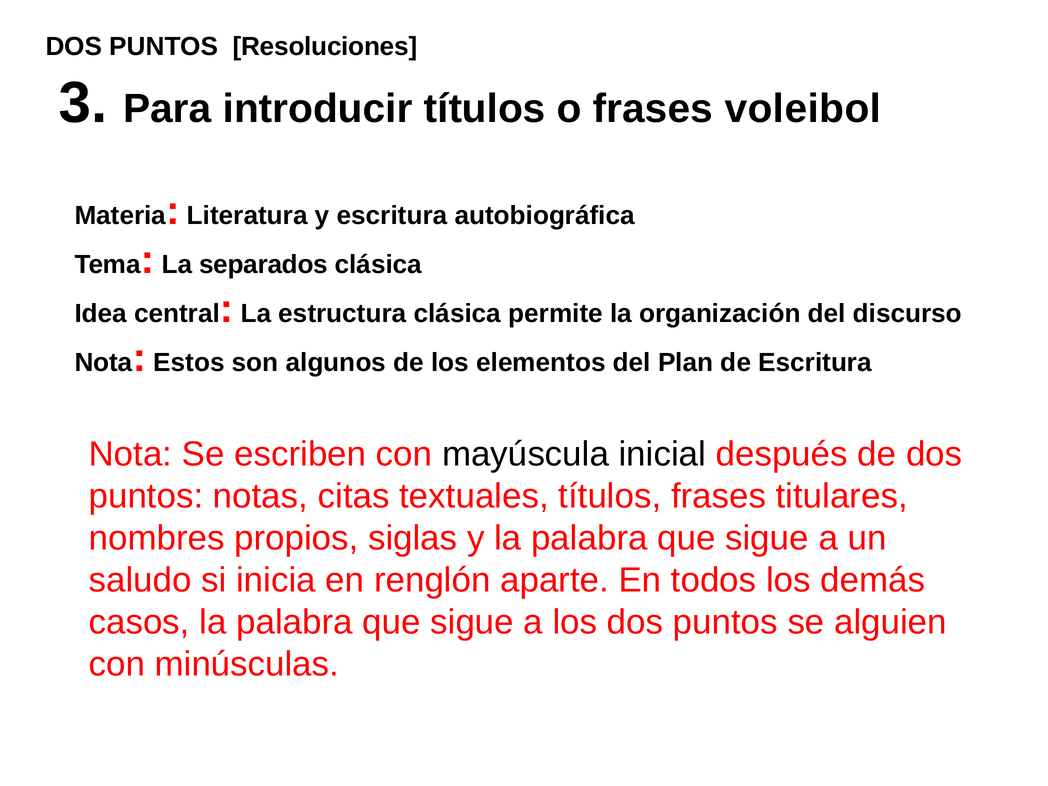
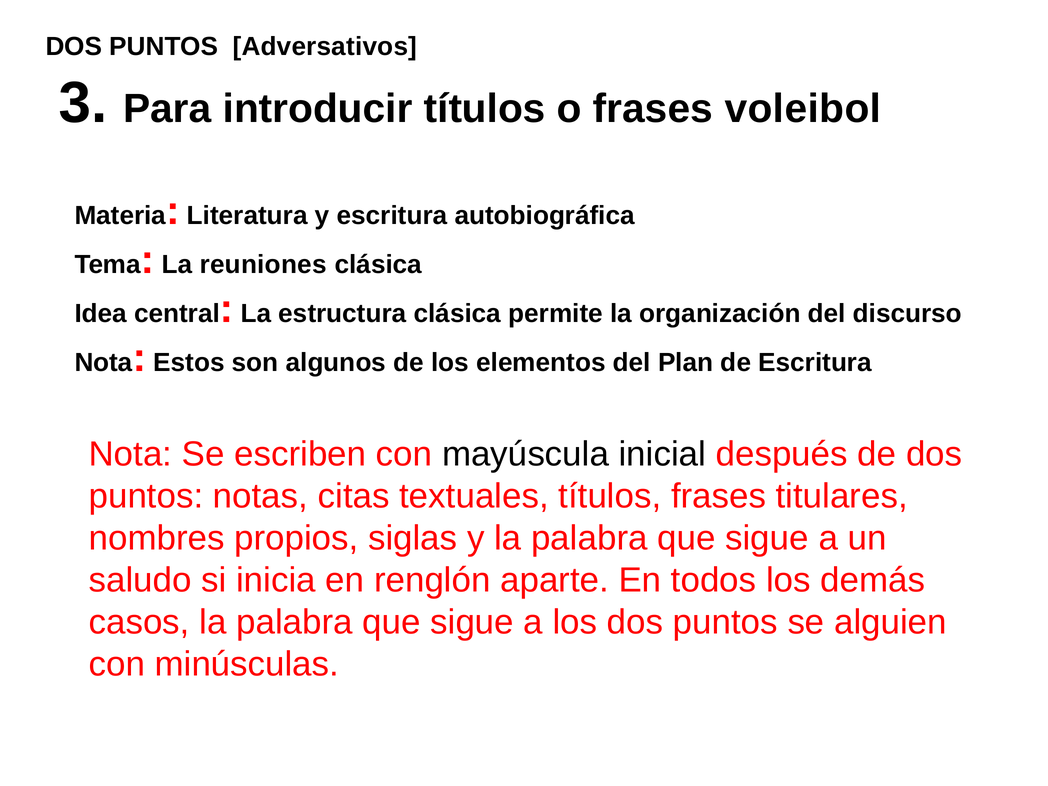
Resoluciones: Resoluciones -> Adversativos
separados: separados -> reuniones
